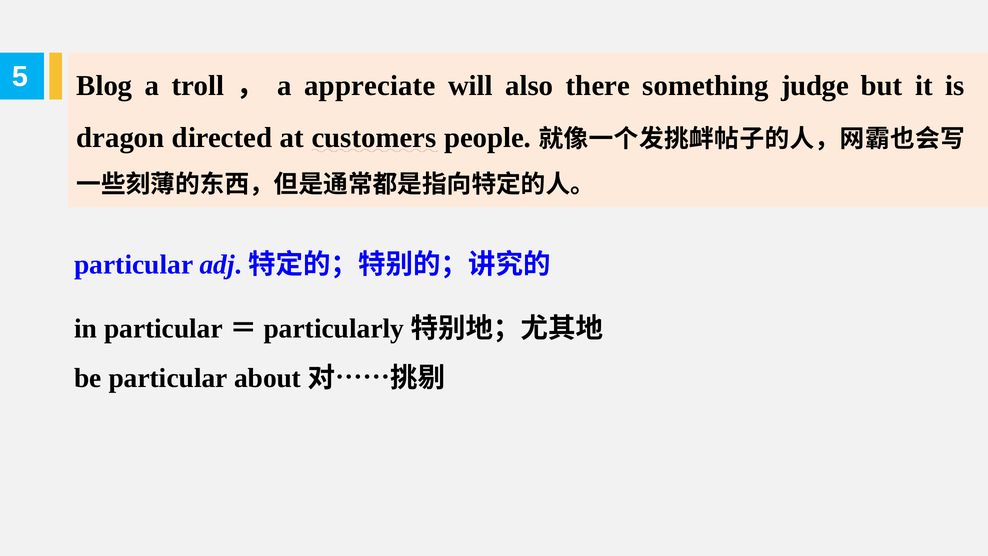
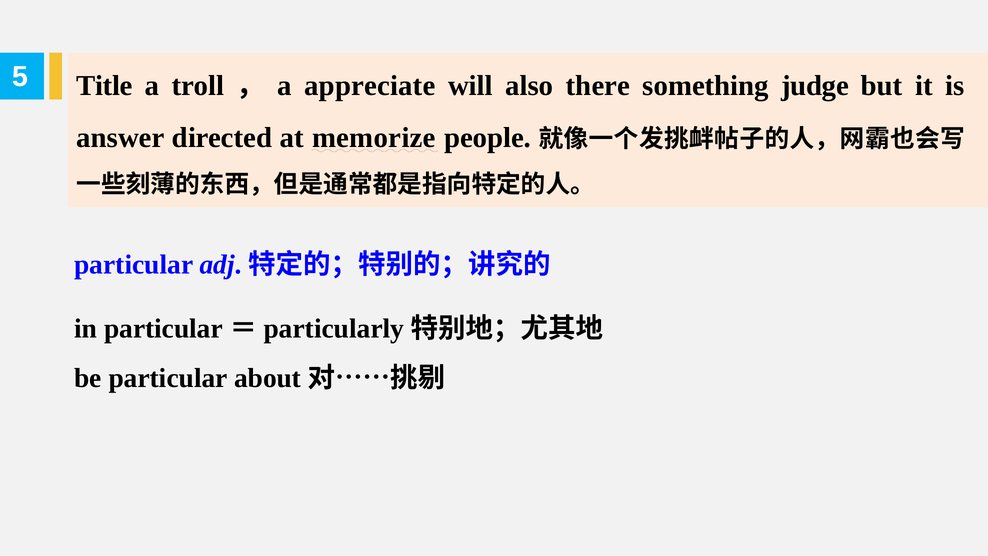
Blog: Blog -> Title
dragon: dragon -> answer
customers: customers -> memorize
